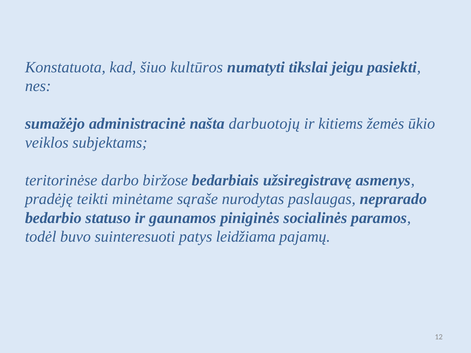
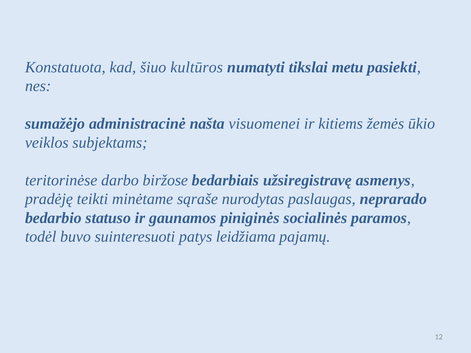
jeigu: jeigu -> metu
darbuotojų: darbuotojų -> visuomenei
